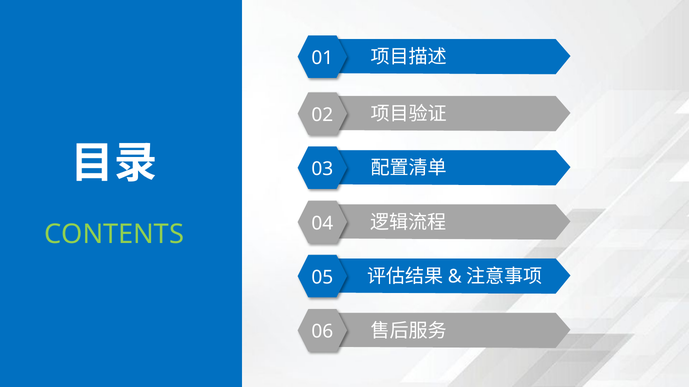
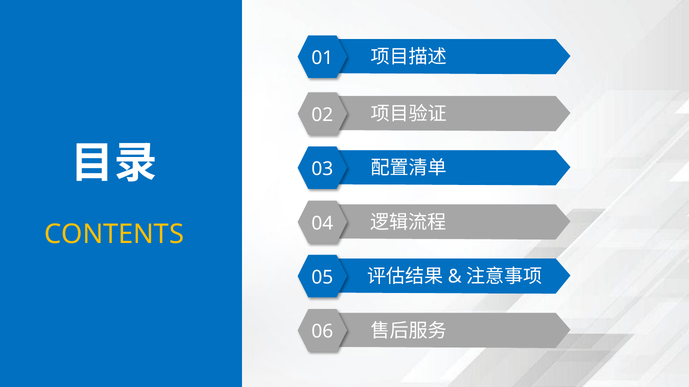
CONTENTS colour: light green -> yellow
